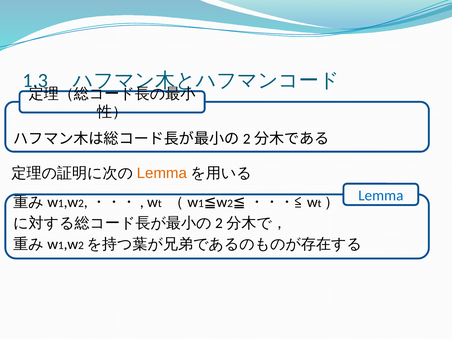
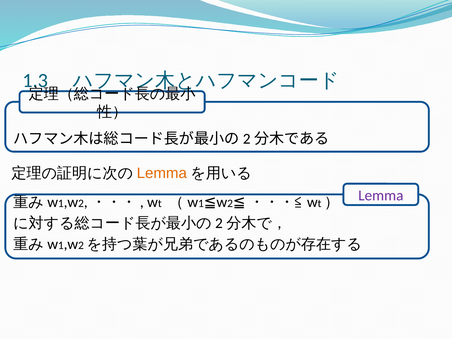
Lemma at (381, 195) colour: blue -> purple
